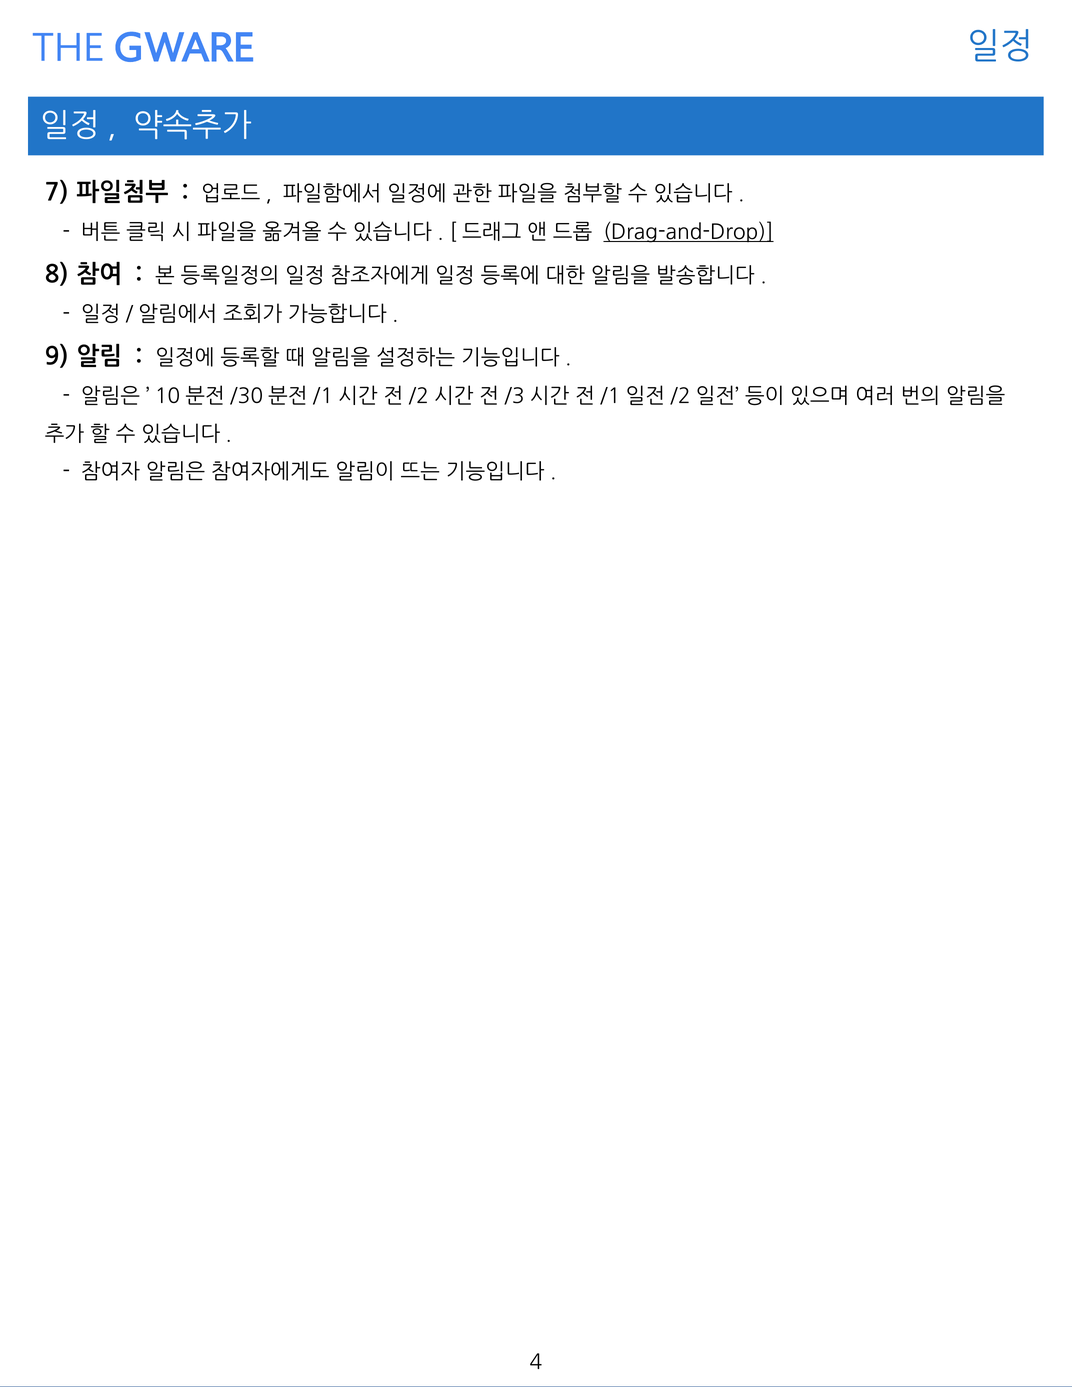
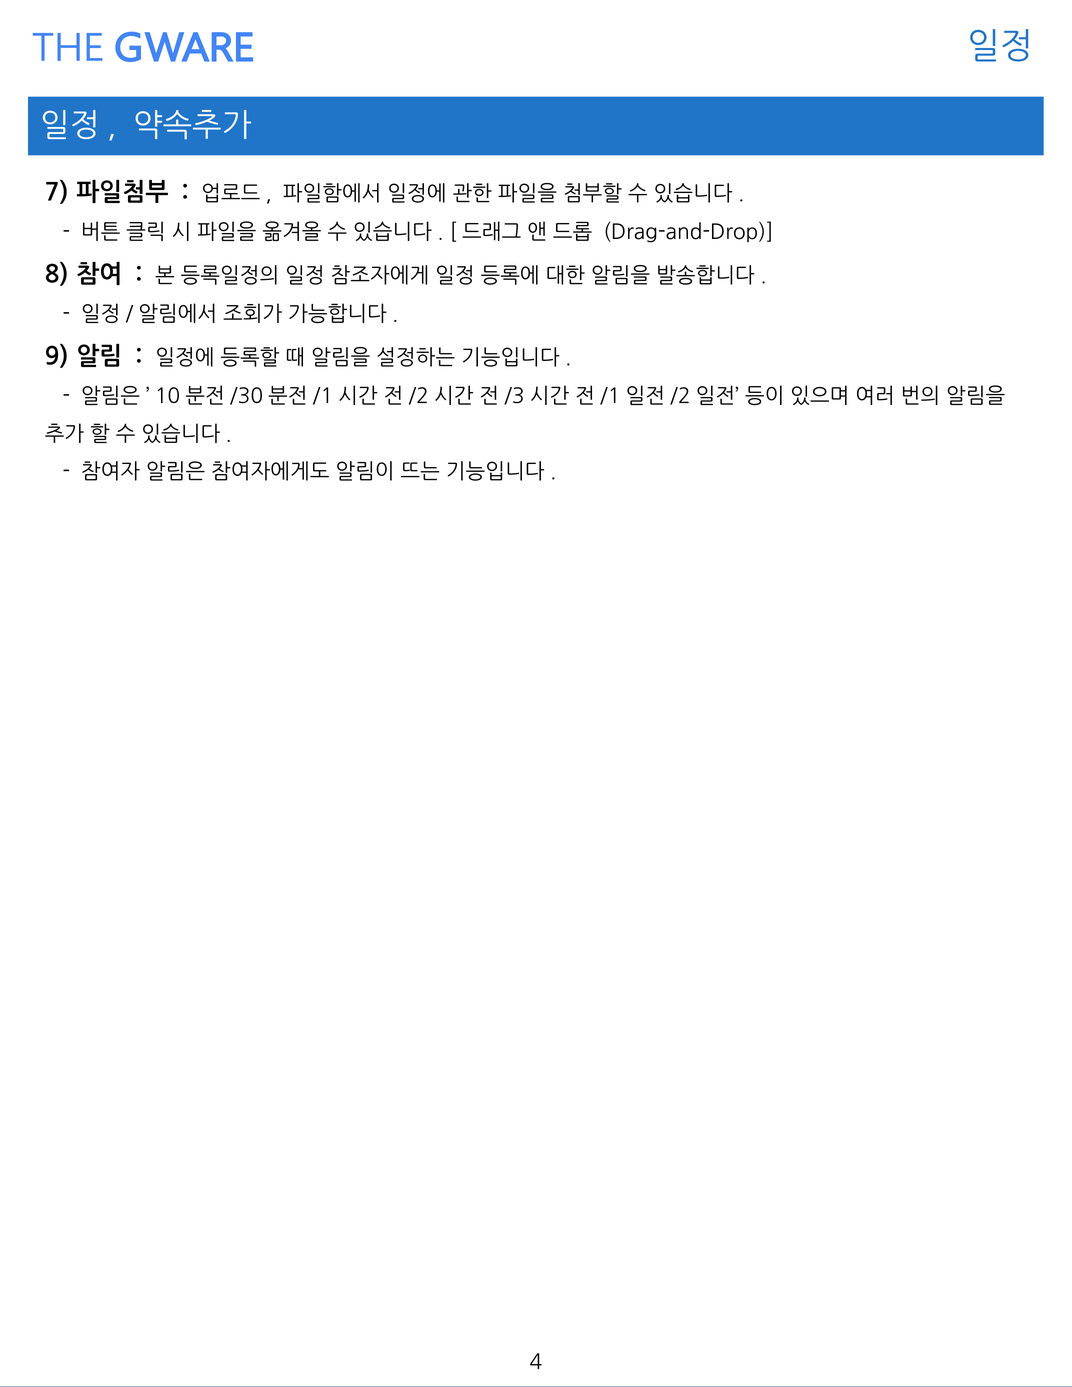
Drag-and-Drop underline: present -> none
